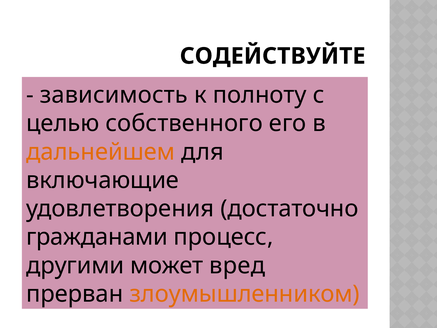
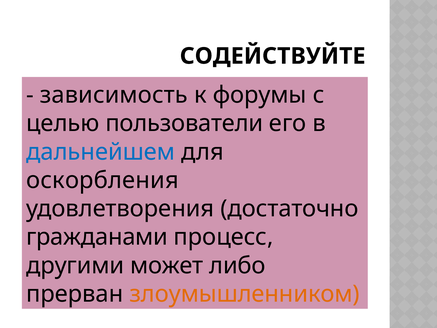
полноту: полноту -> форумы
собственного: собственного -> пользователи
дальнейшем colour: orange -> blue
включающие: включающие -> оскорбления
вред: вред -> либо
